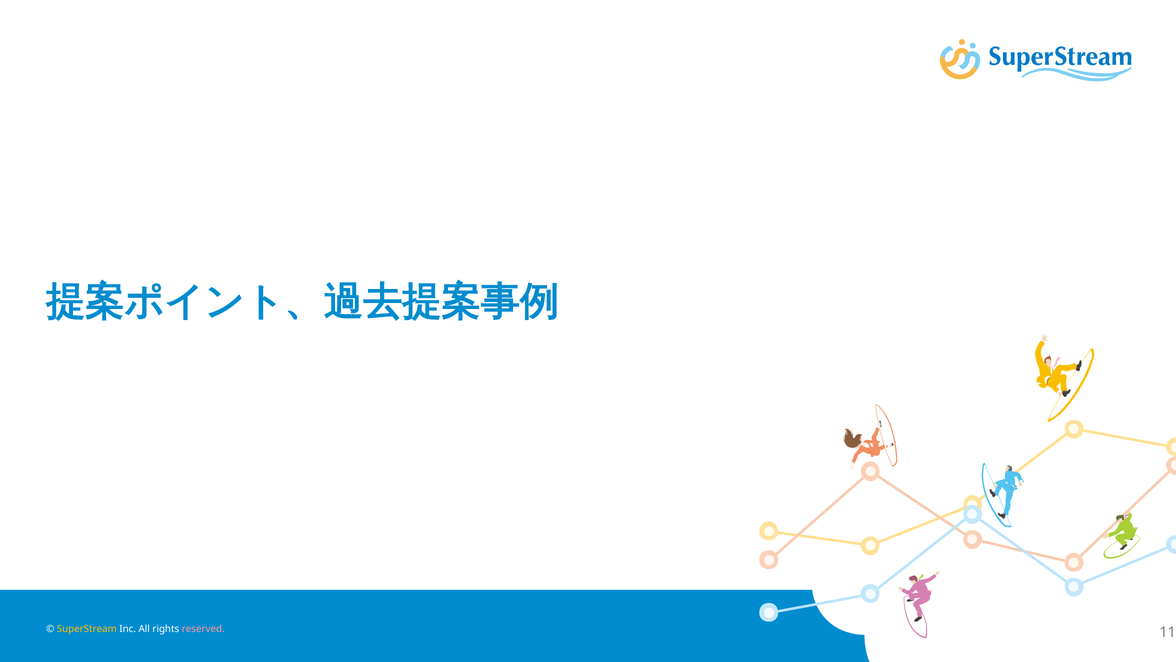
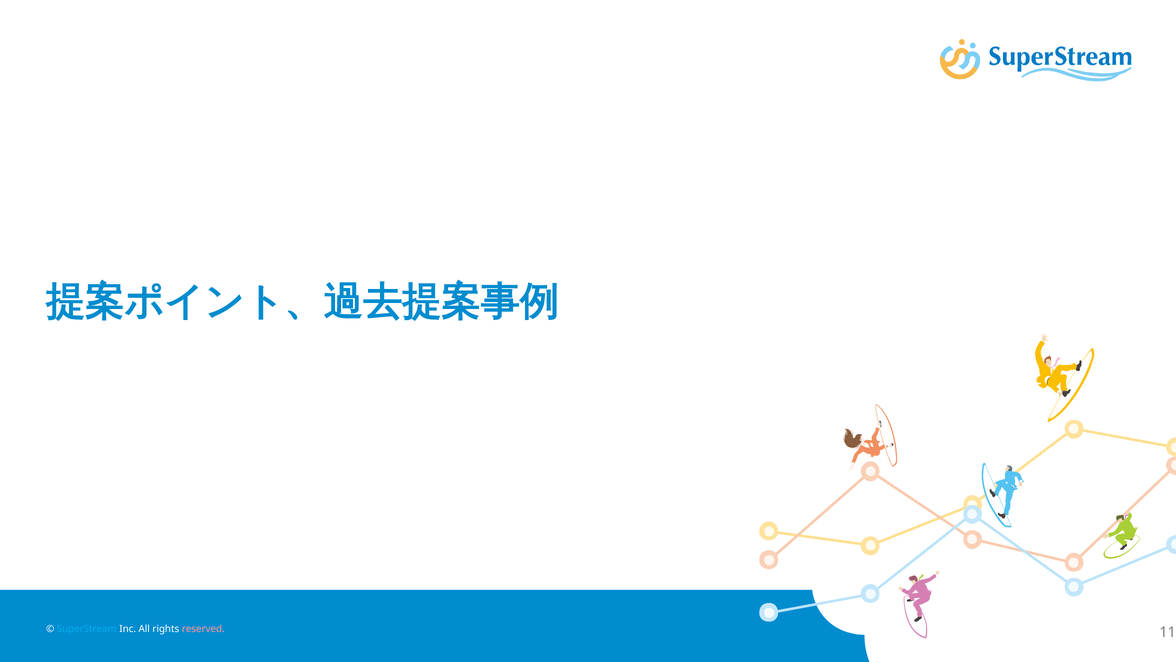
SuperStream colour: yellow -> light blue
